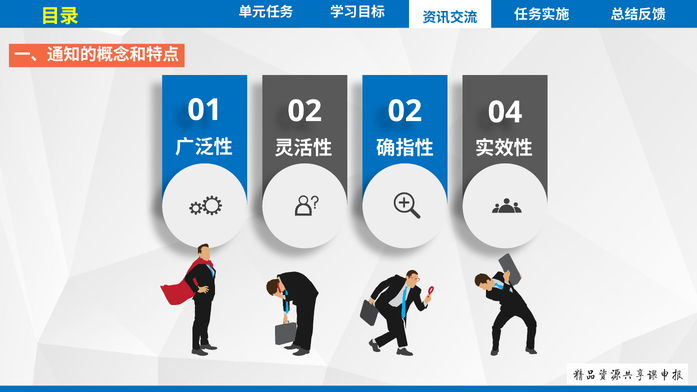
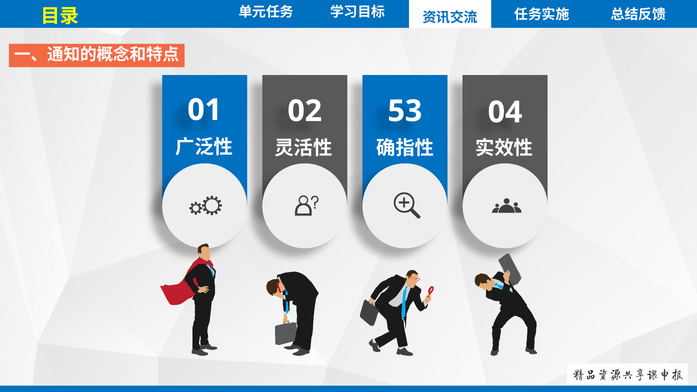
02 02: 02 -> 53
